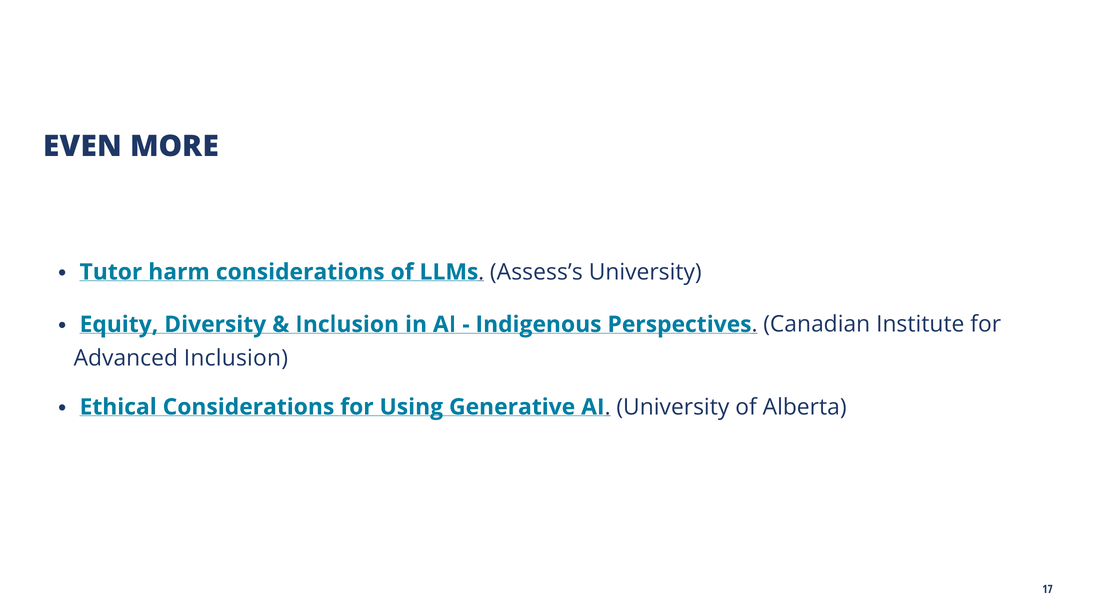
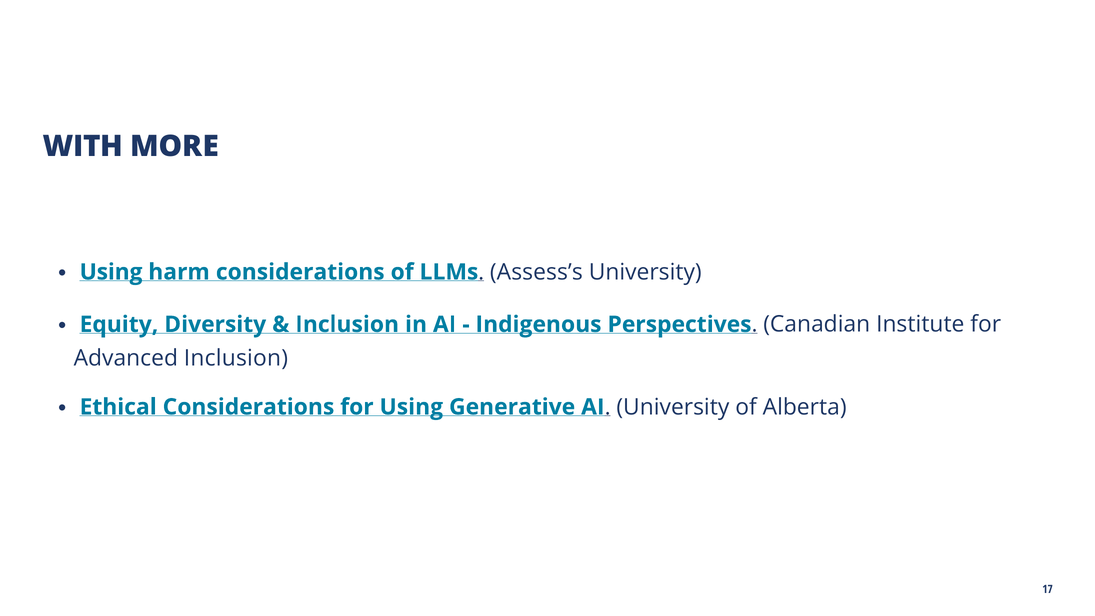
EVEN: EVEN -> WITH
Tutor at (111, 272): Tutor -> Using
